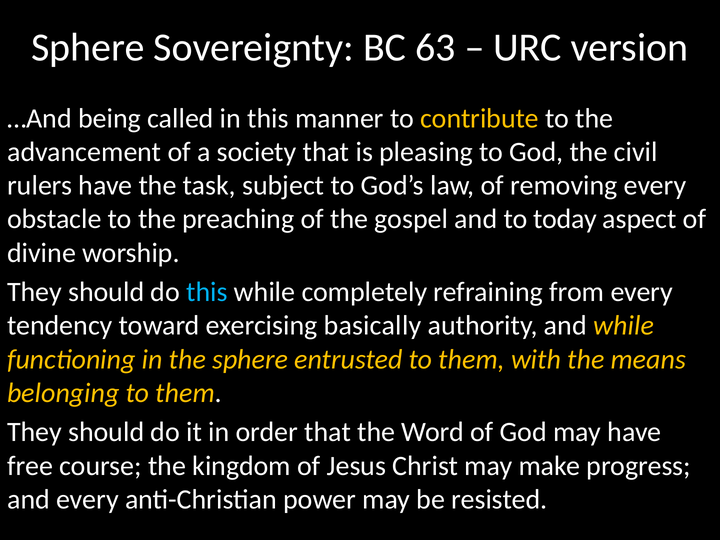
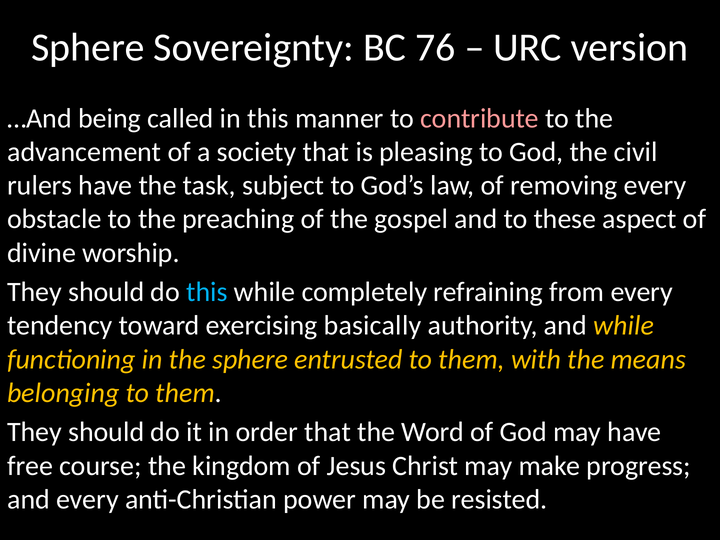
63: 63 -> 76
contribute colour: yellow -> pink
today: today -> these
